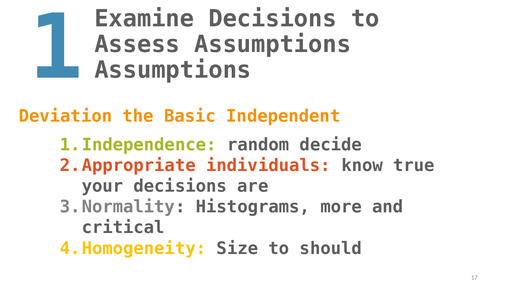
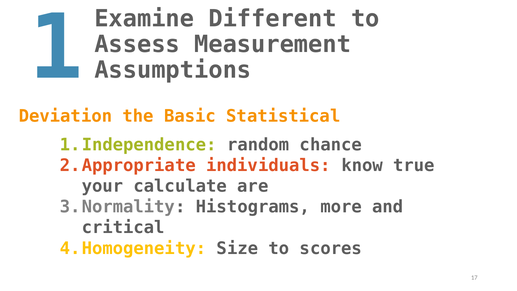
Examine Decisions: Decisions -> Different
Assess Assumptions: Assumptions -> Measurement
Independent: Independent -> Statistical
decide: decide -> chance
your decisions: decisions -> calculate
should: should -> scores
